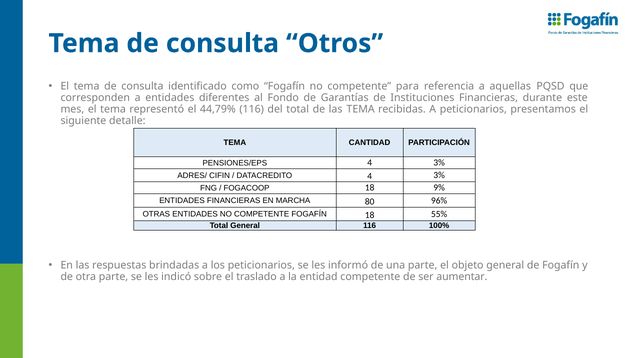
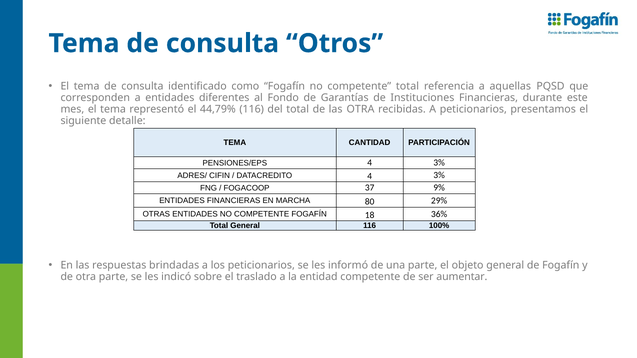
competente para: para -> total
las TEMA: TEMA -> OTRA
FOGACOOP 18: 18 -> 37
96%: 96% -> 29%
55%: 55% -> 36%
